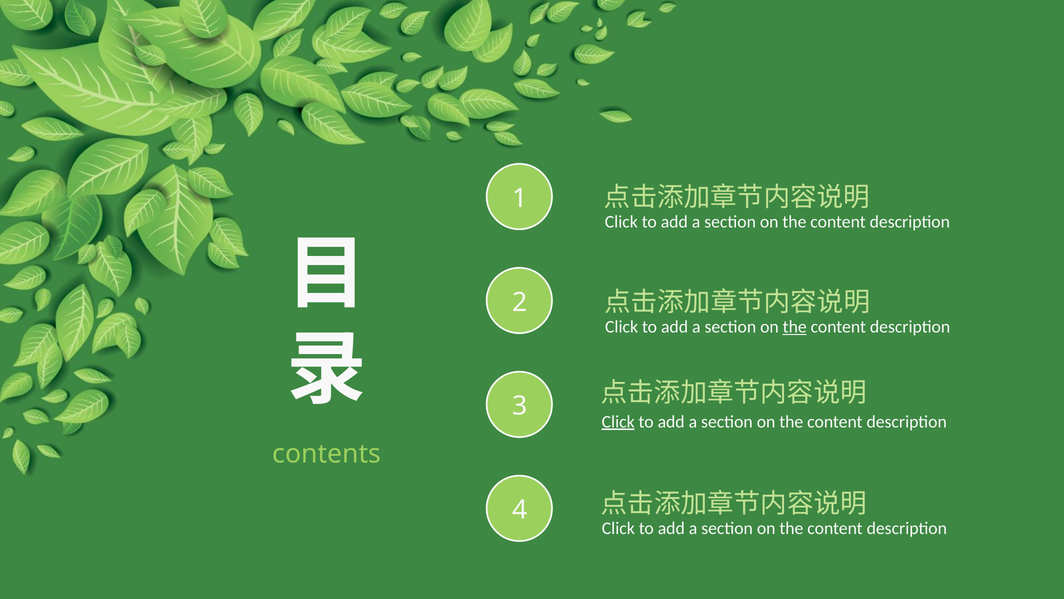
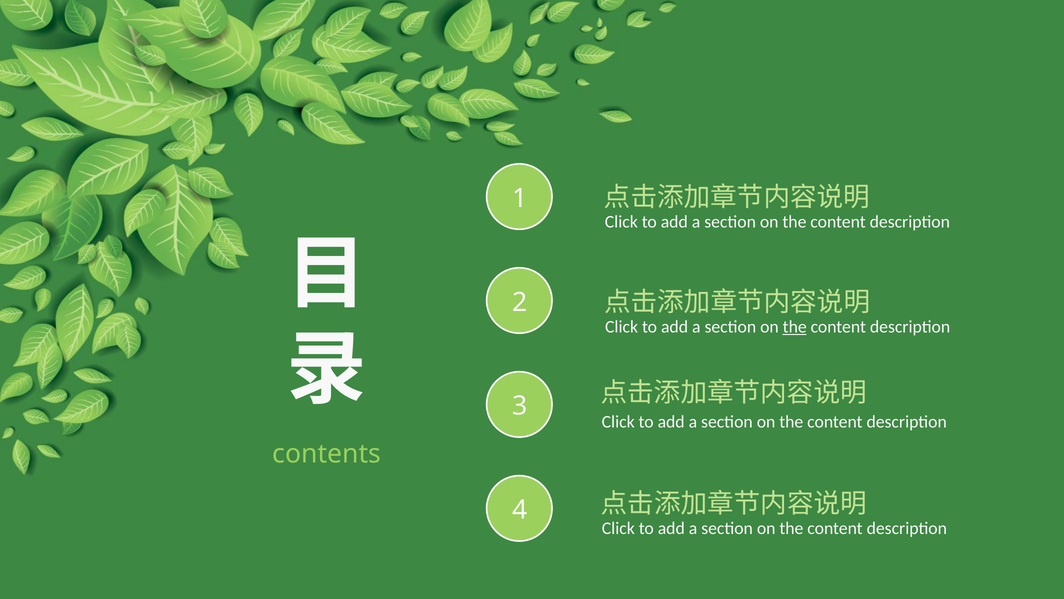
Click at (618, 421) underline: present -> none
